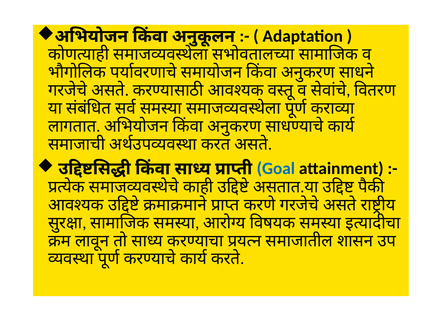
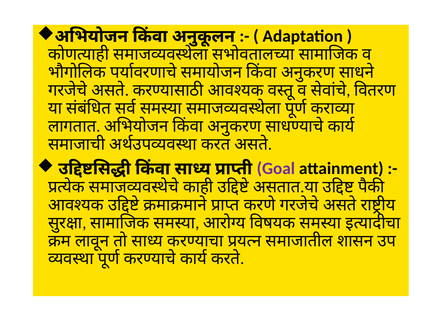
Goal colour: blue -> purple
